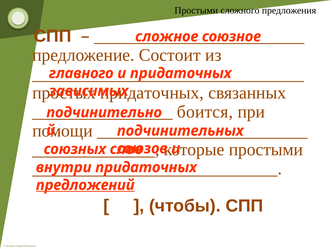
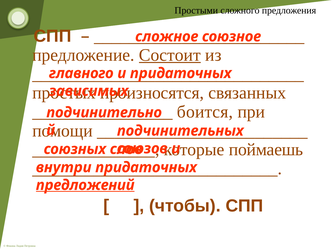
Состоит underline: none -> present
придаточных at (152, 93): придаточных -> произносятся
простыми at (266, 150): простыми -> поймаешь
